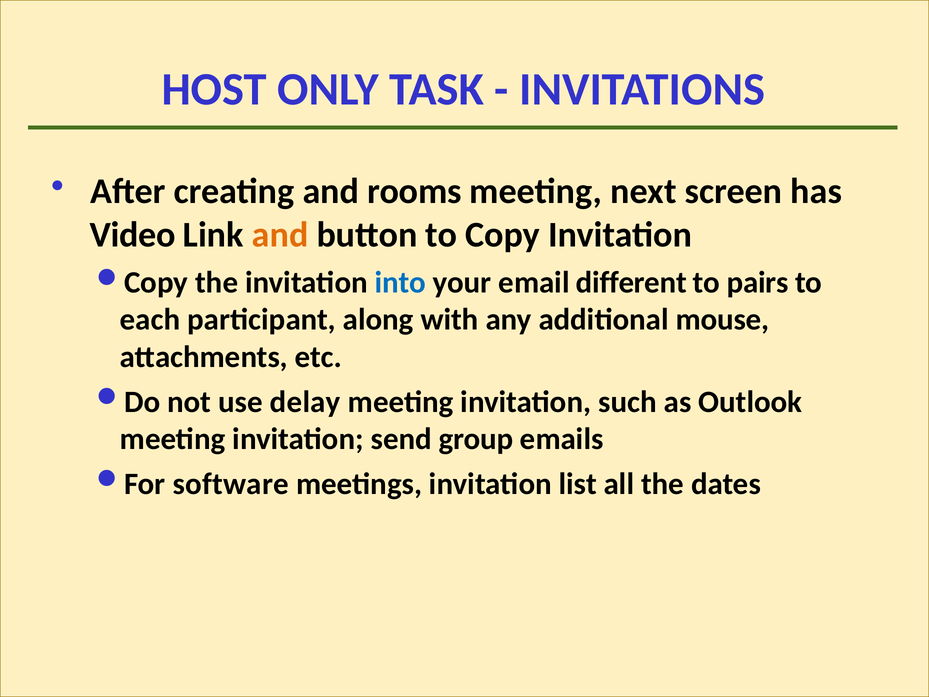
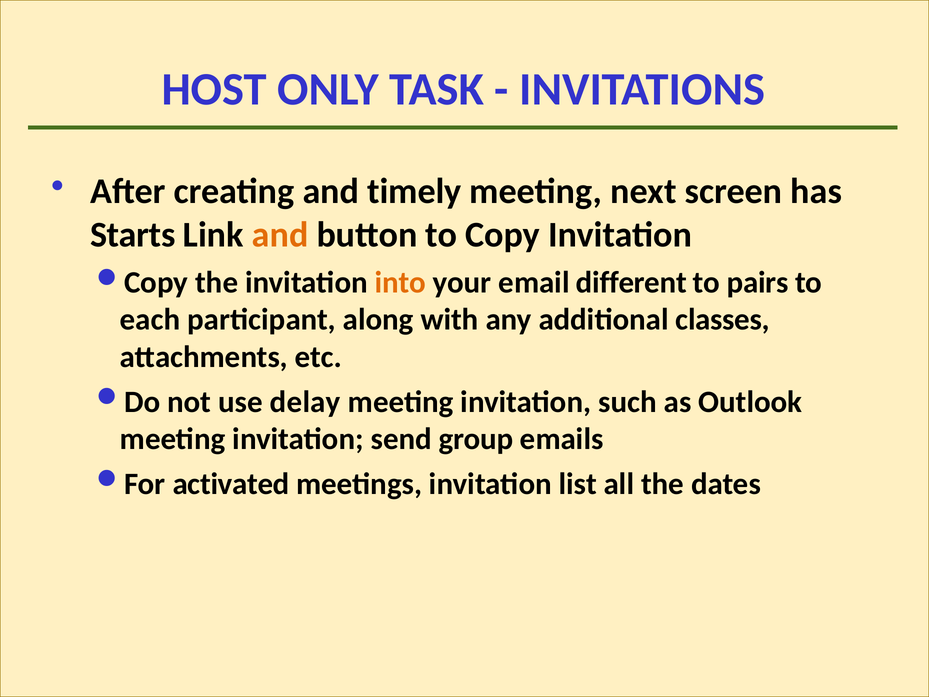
rooms: rooms -> timely
Video: Video -> Starts
into colour: blue -> orange
mouse: mouse -> classes
software: software -> activated
